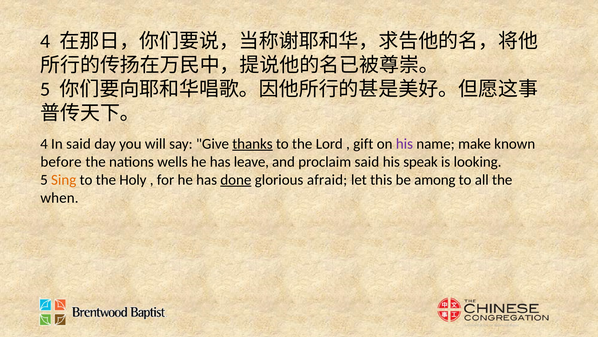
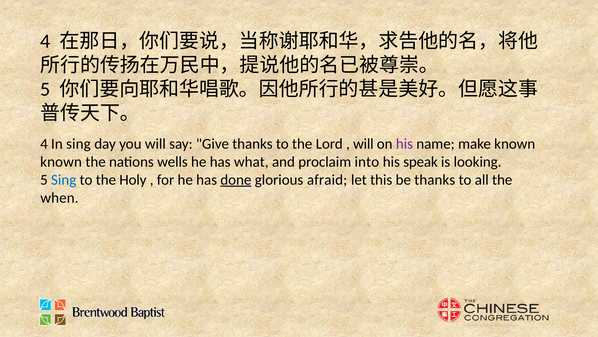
In said: said -> sing
thanks at (252, 144) underline: present -> none
gift at (363, 144): gift -> will
before at (61, 161): before -> known
leave: leave -> what
proclaim said: said -> into
Sing at (64, 179) colour: orange -> blue
be among: among -> thanks
